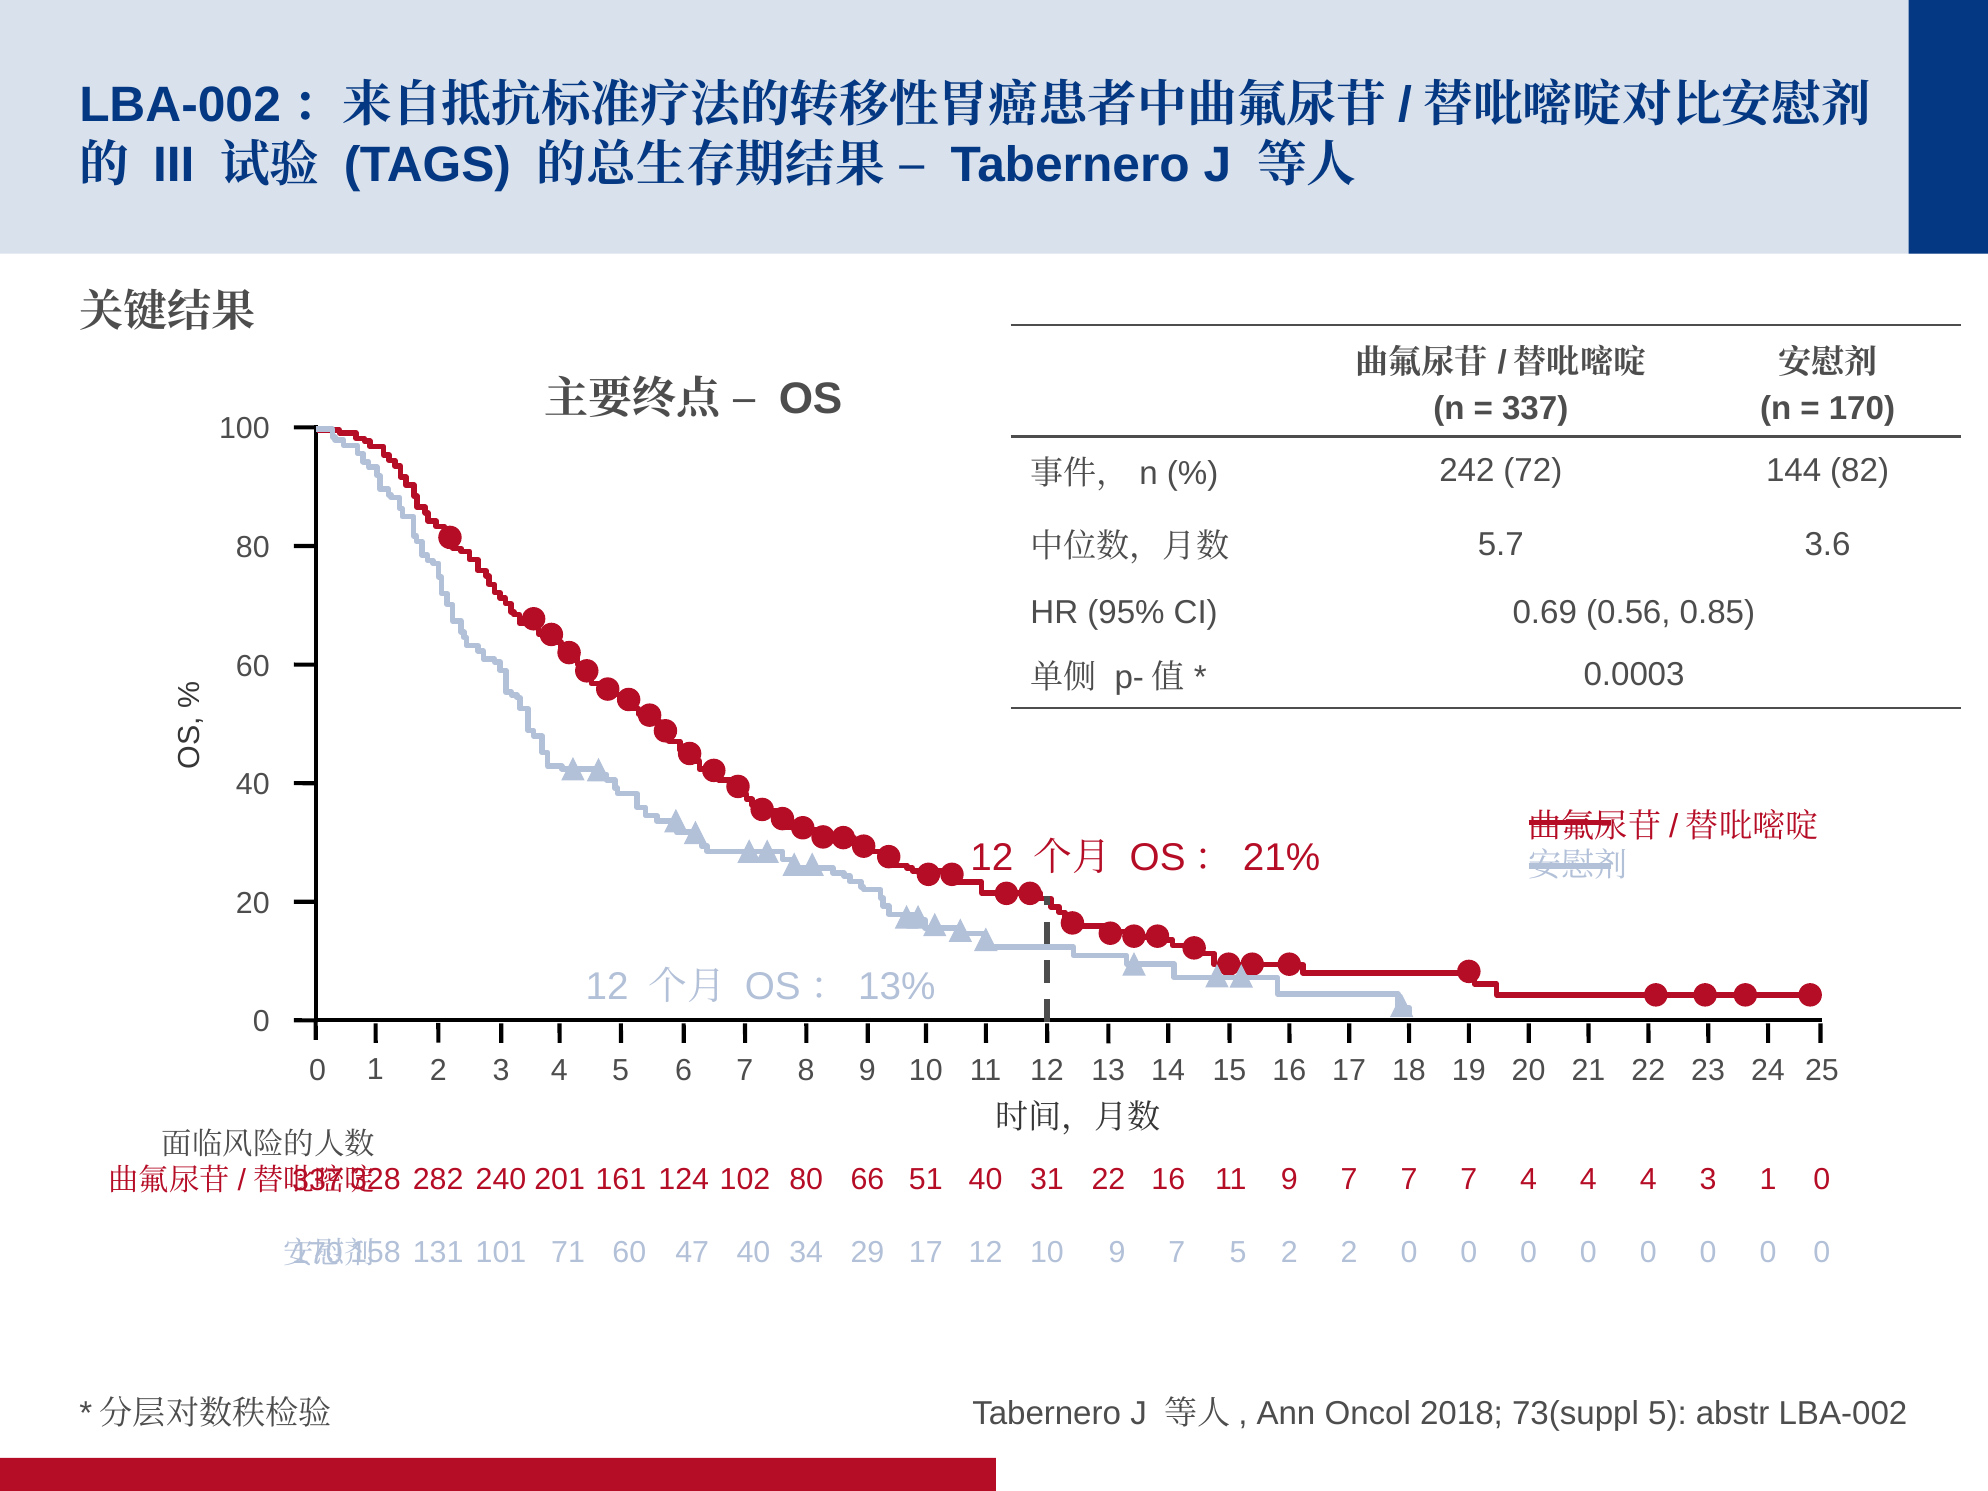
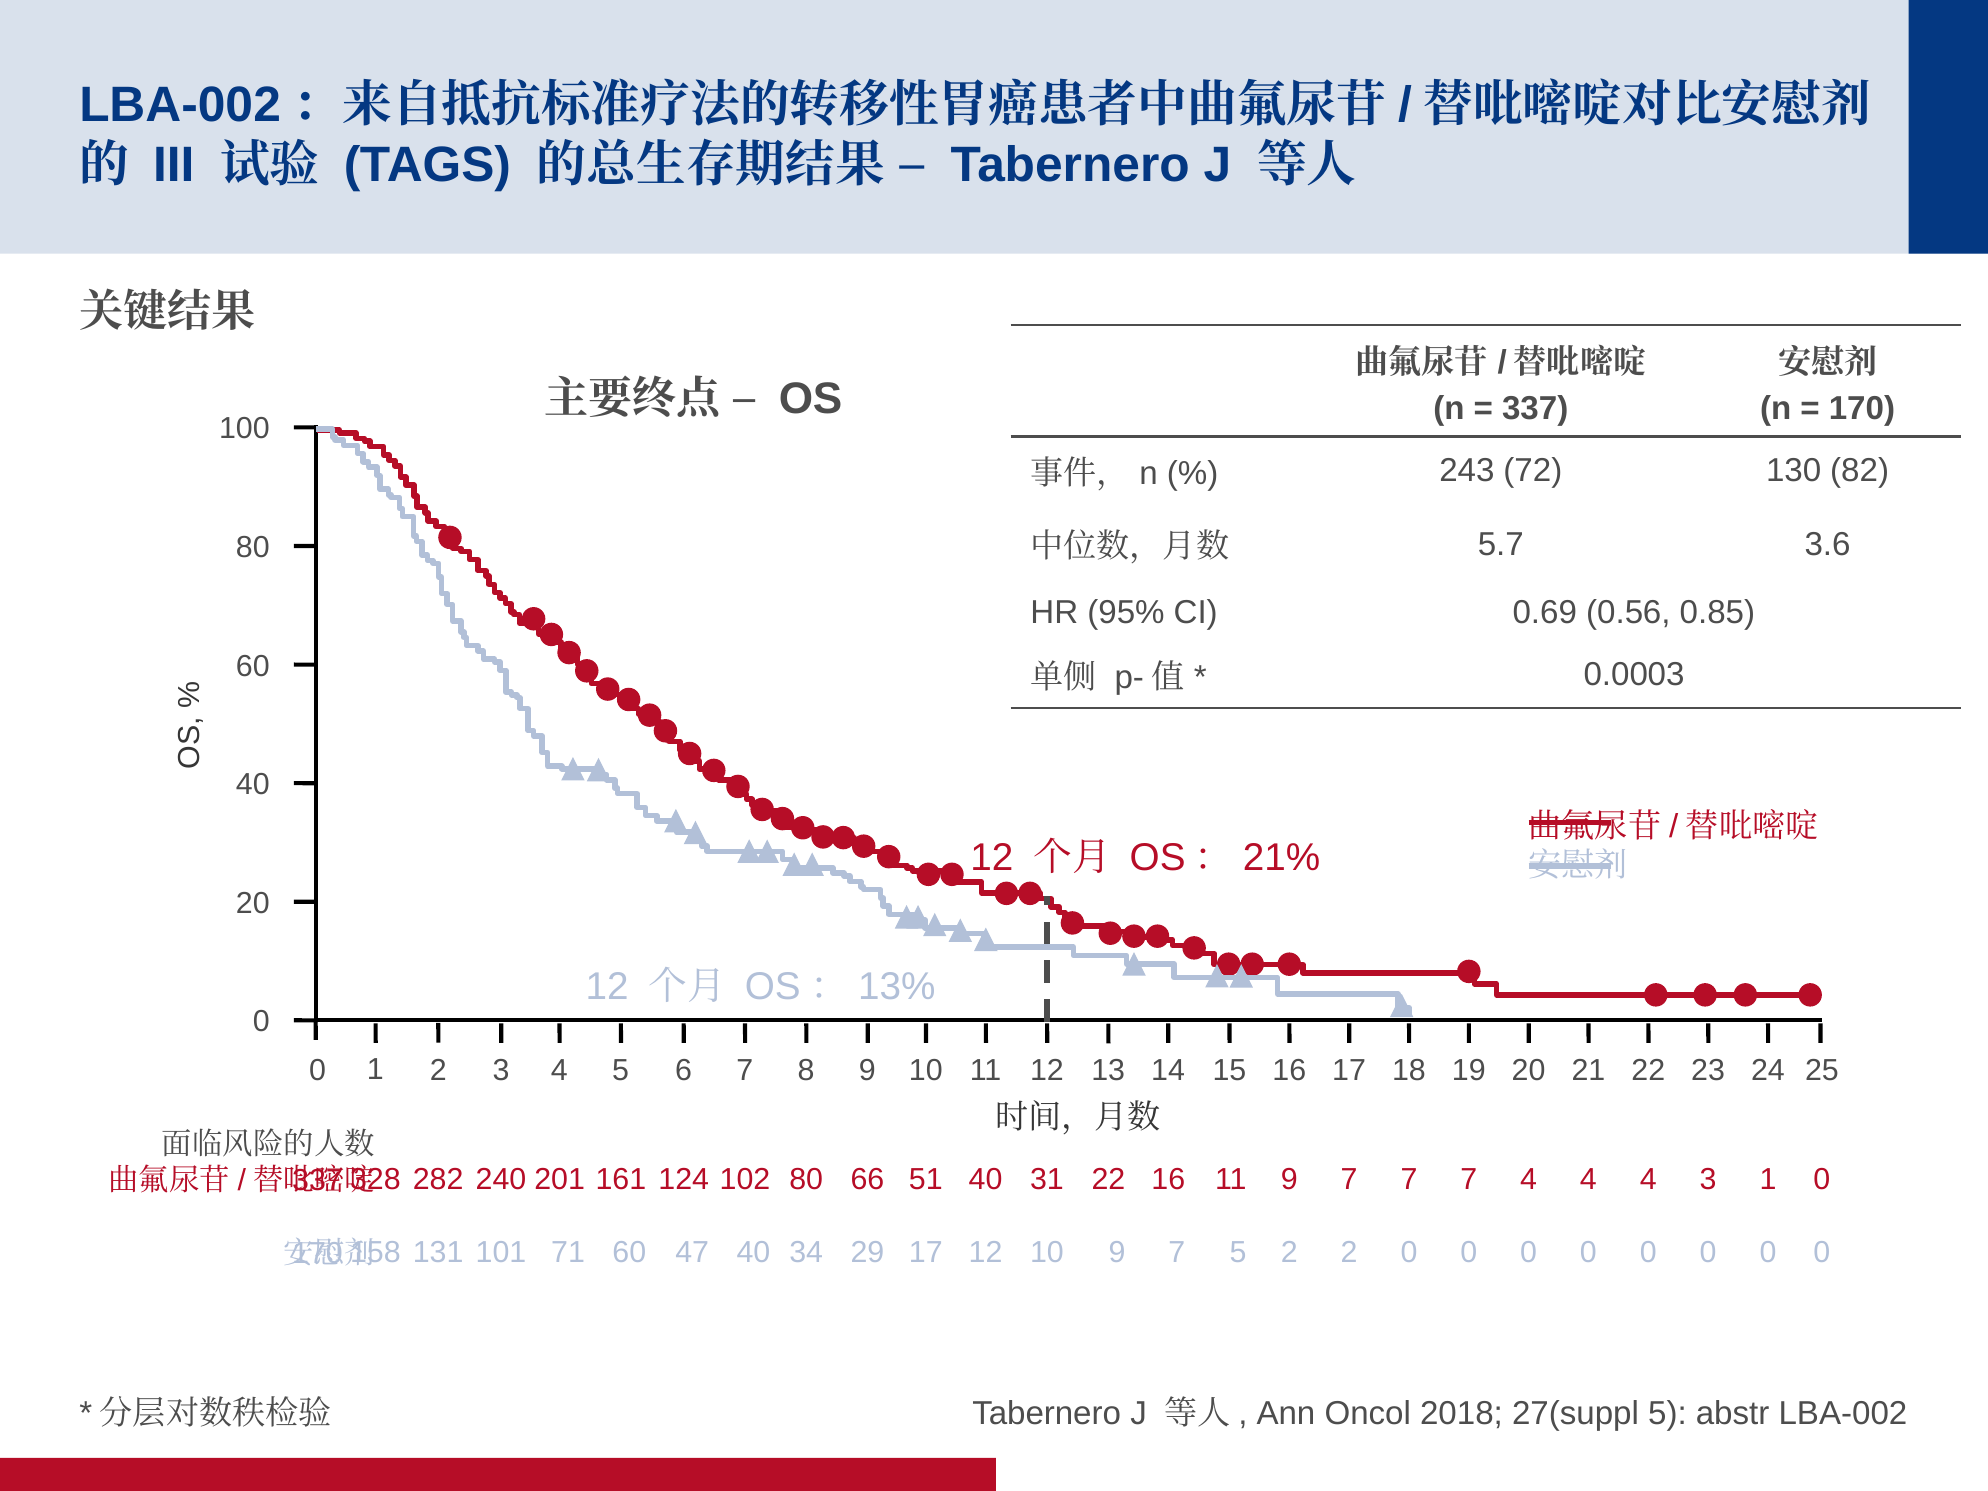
242: 242 -> 243
144: 144 -> 130
73(suppl: 73(suppl -> 27(suppl
